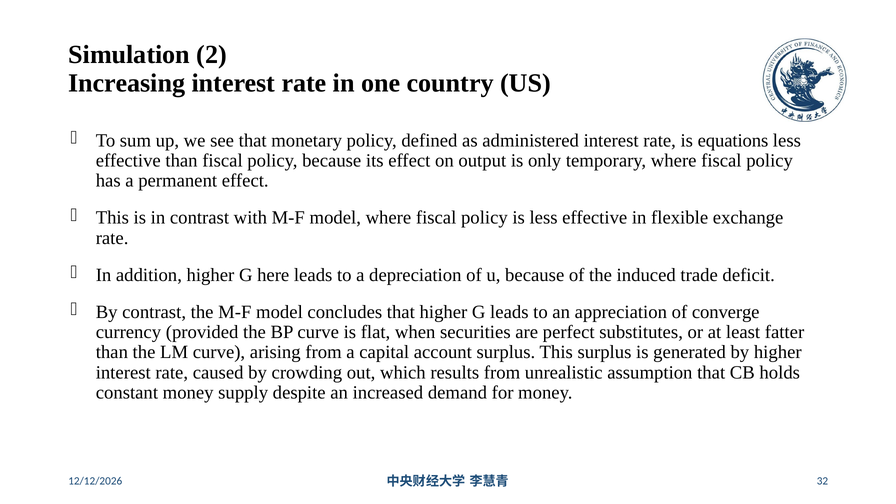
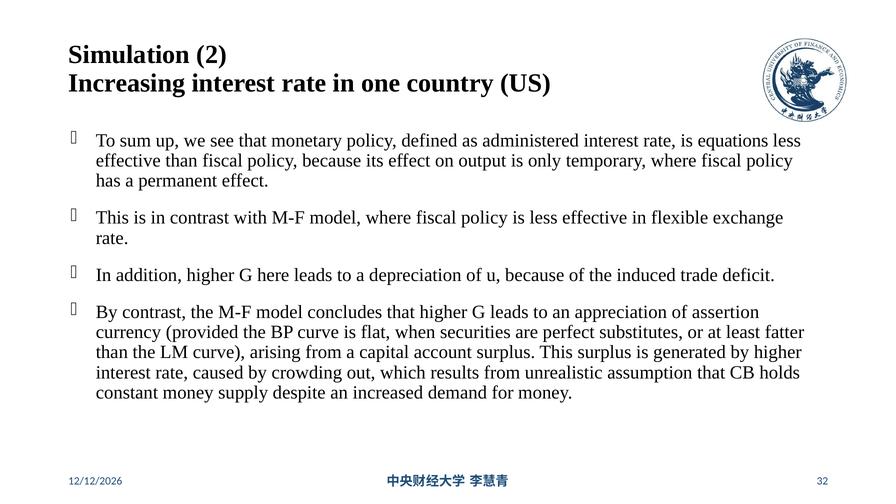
converge: converge -> assertion
